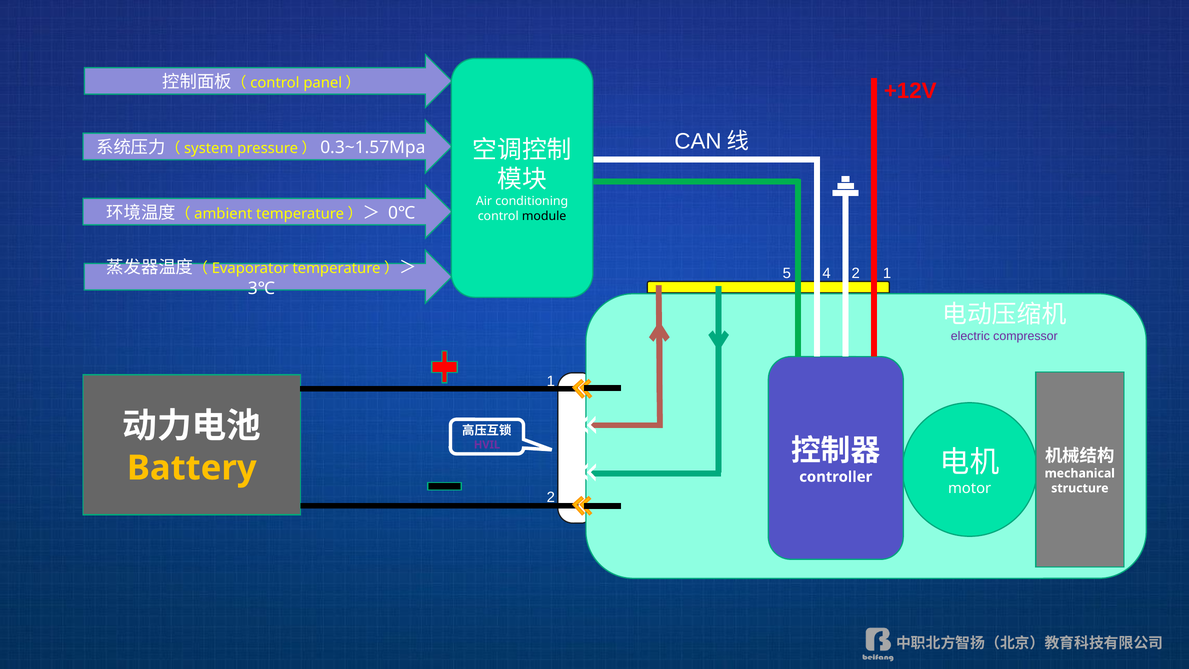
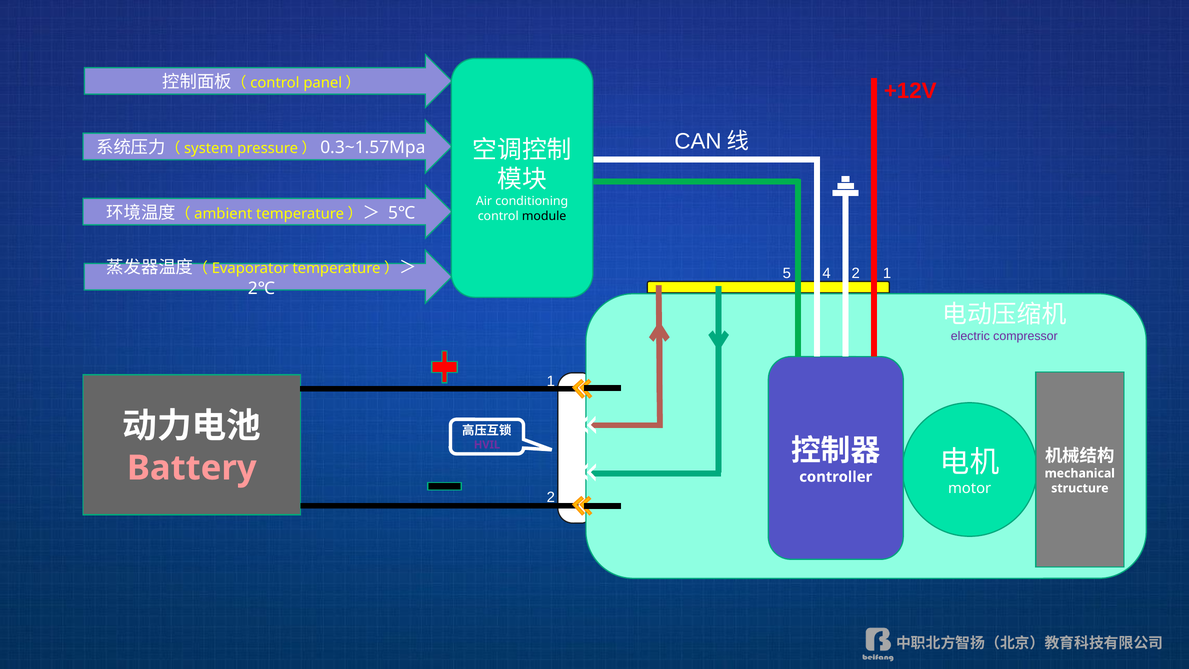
0℃: 0℃ -> 5℃
3℃: 3℃ -> 2℃
Battery colour: yellow -> pink
